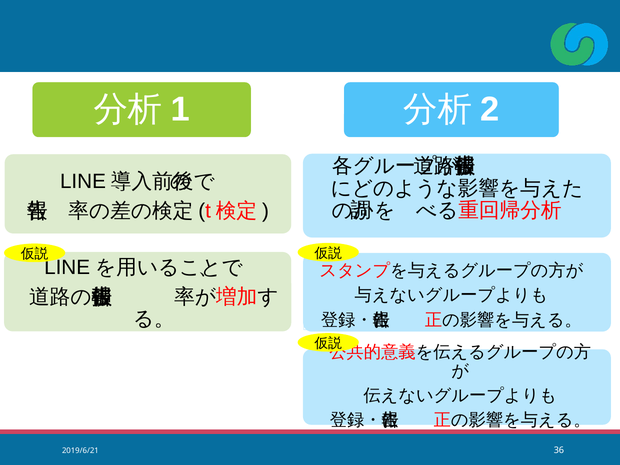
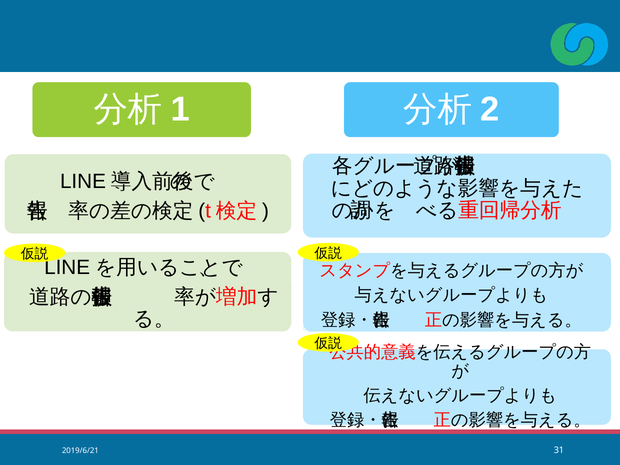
36: 36 -> 31
